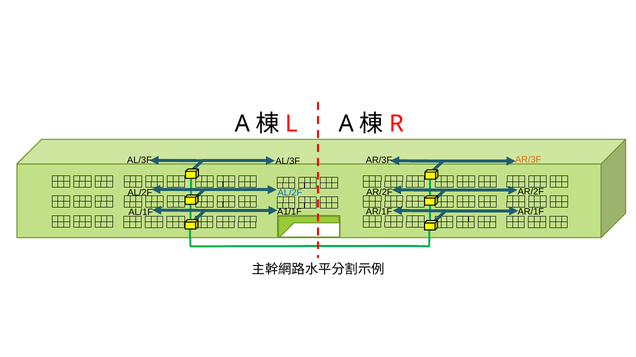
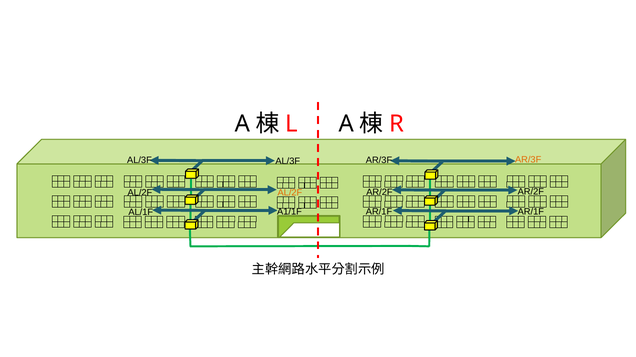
AL/2F at (290, 193) colour: blue -> orange
